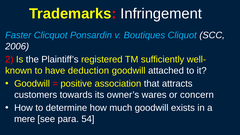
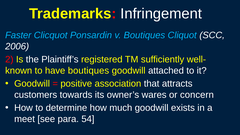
have deduction: deduction -> boutiques
mere: mere -> meet
